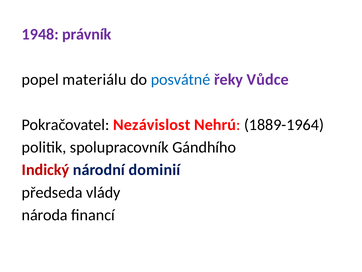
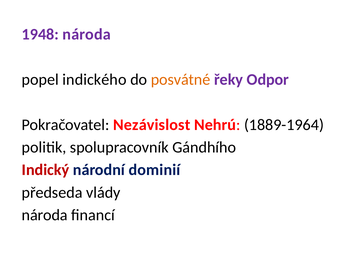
1948 právník: právník -> národa
materiálu: materiálu -> indického
posvátné colour: blue -> orange
Vůdce: Vůdce -> Odpor
